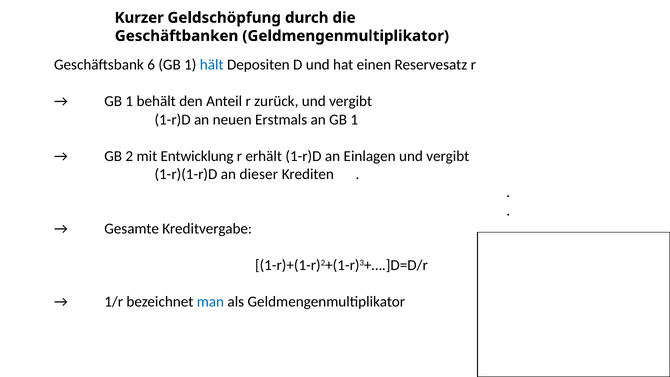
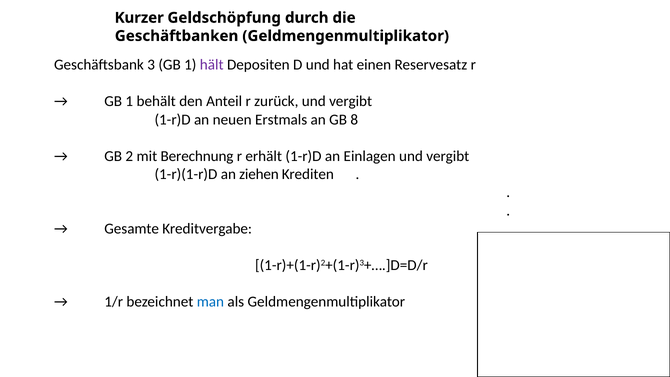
6: 6 -> 3
hält colour: blue -> purple
an GB 1: 1 -> 8
Entwicklung: Entwicklung -> Berechnung
dieser: dieser -> ziehen
